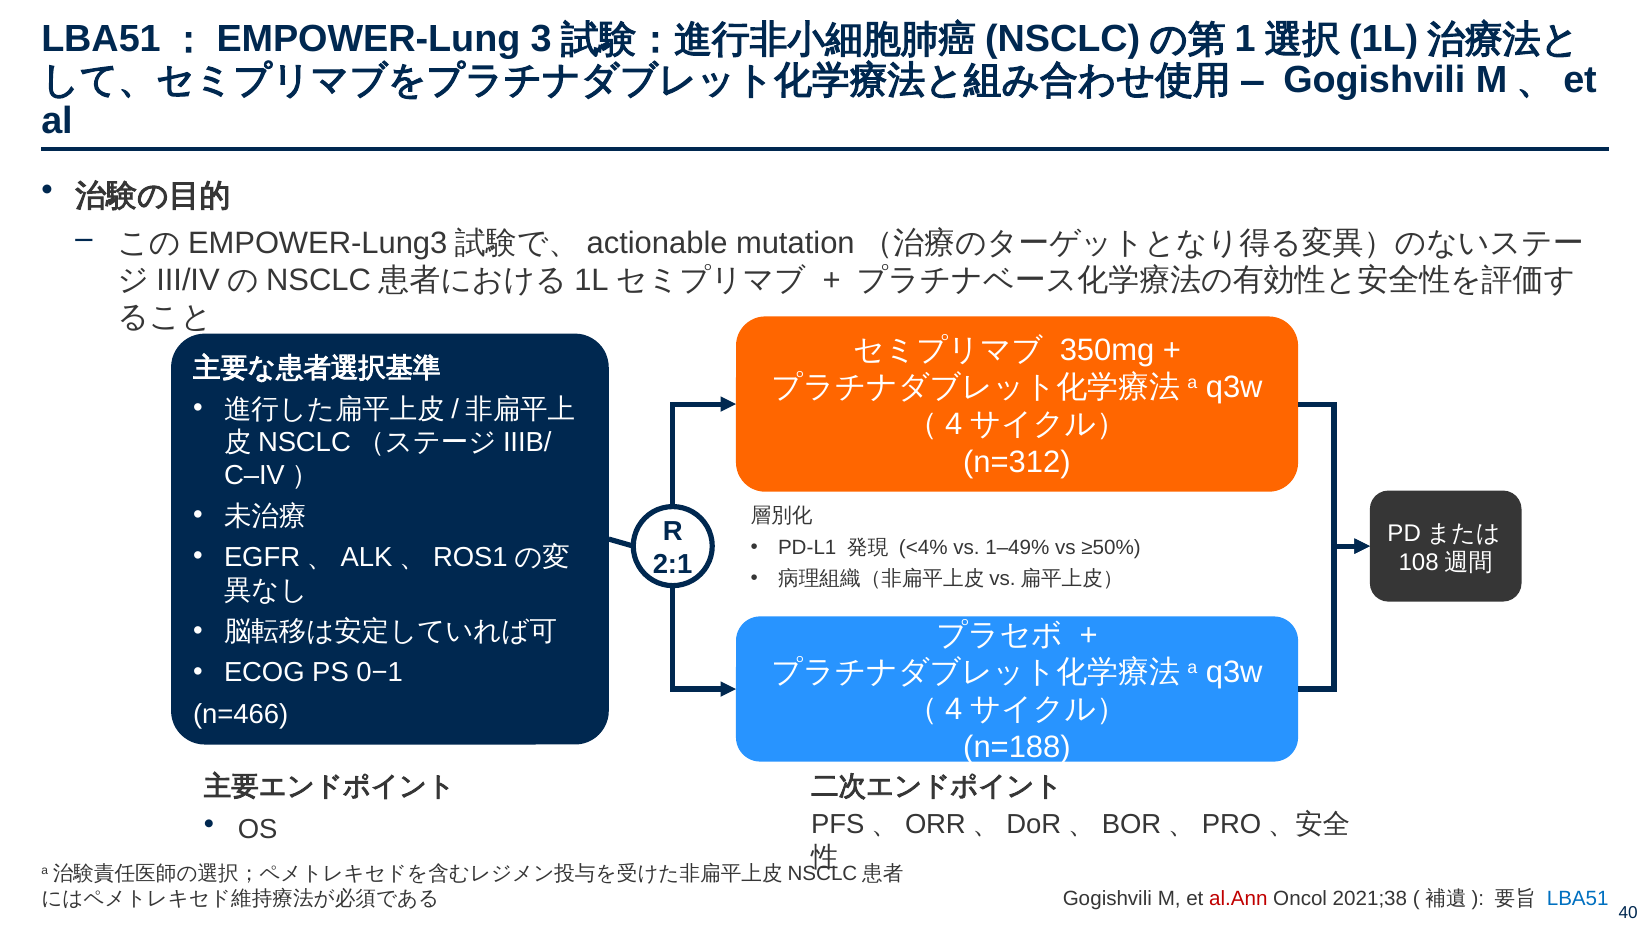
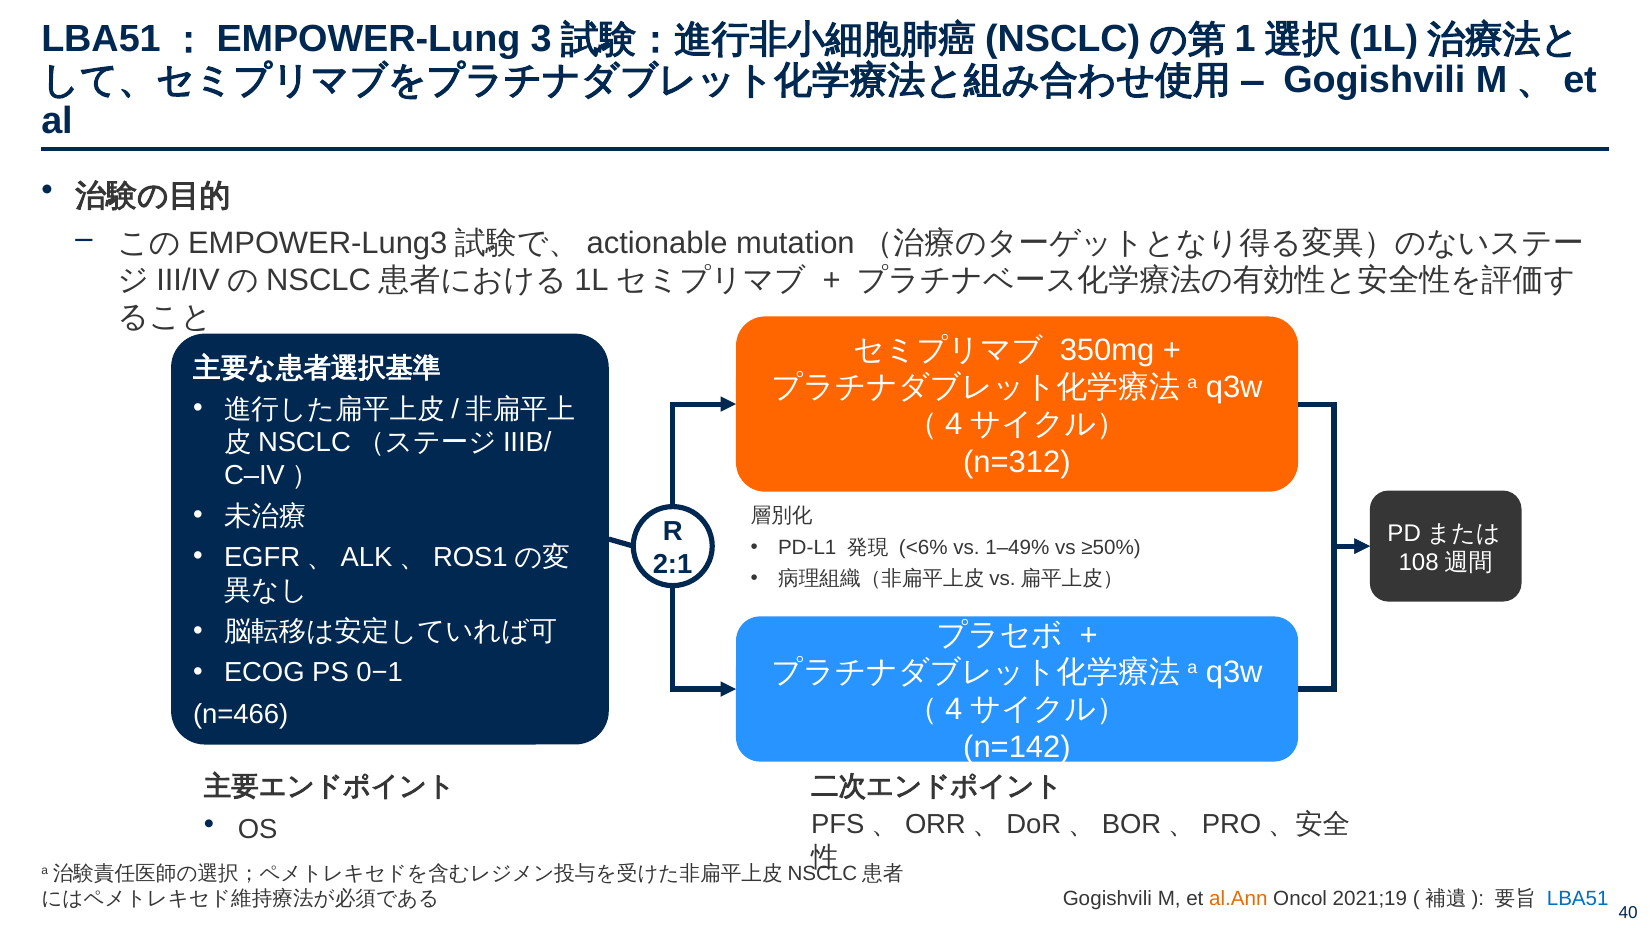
<4%: <4% -> <6%
n=188: n=188 -> n=142
al.Ann colour: red -> orange
2021;38: 2021;38 -> 2021;19
